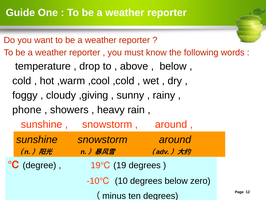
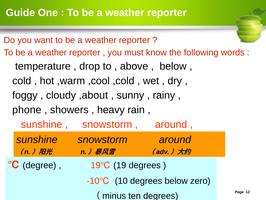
,giving: ,giving -> ,about
